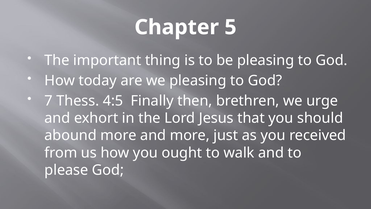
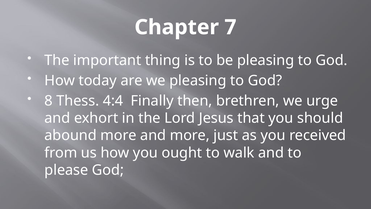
5: 5 -> 7
7: 7 -> 8
4:5: 4:5 -> 4:4
